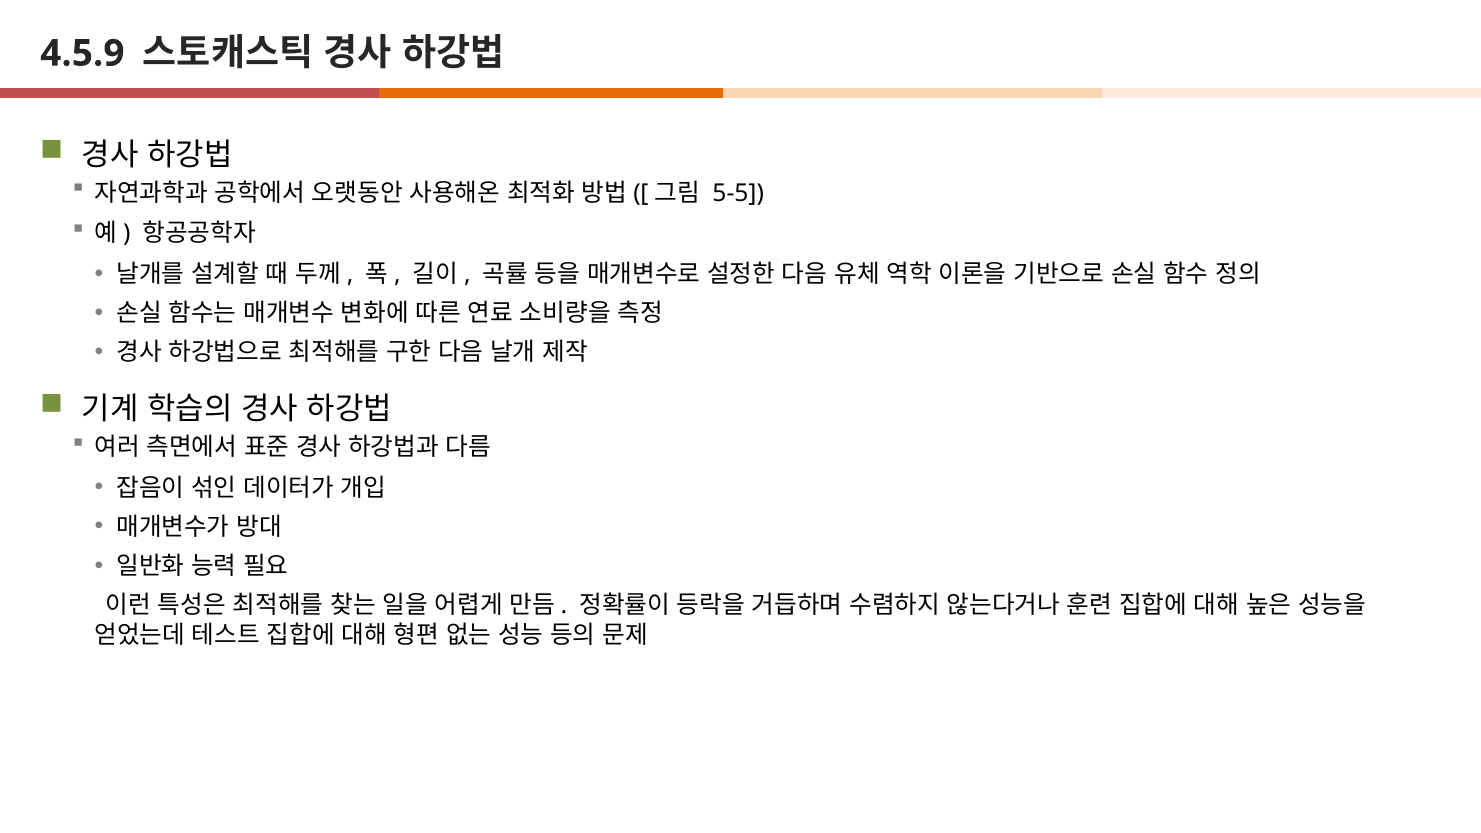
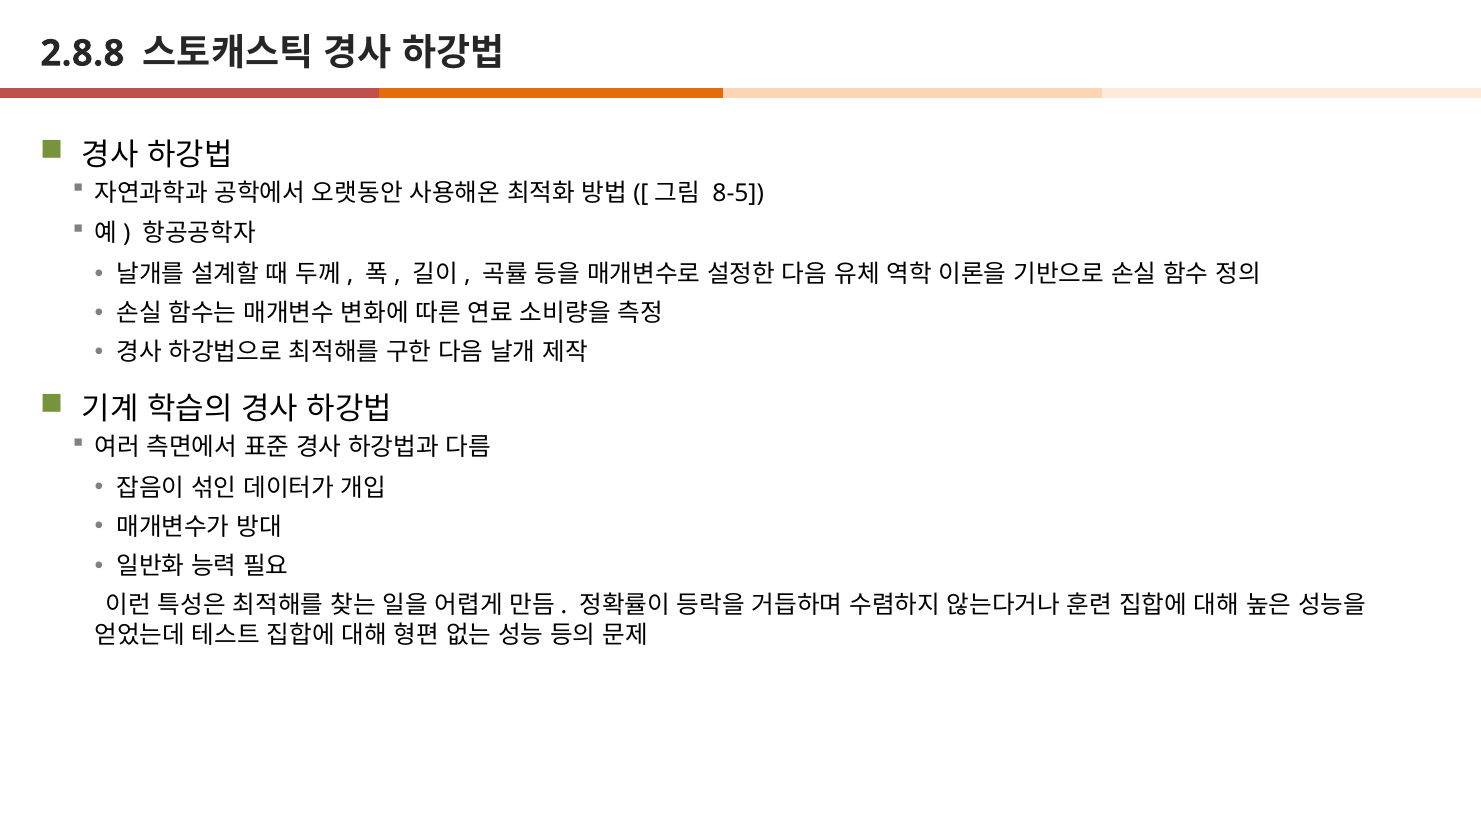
4.5.9: 4.5.9 -> 2.8.8
5-5: 5-5 -> 8-5
